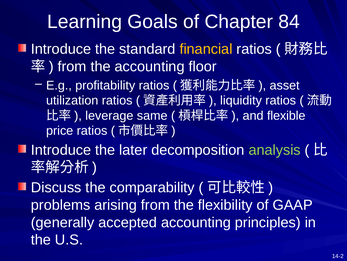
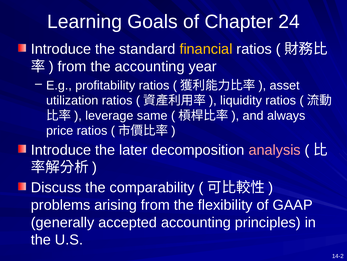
84: 84 -> 24
floor: floor -> year
flexible: flexible -> always
analysis colour: light green -> pink
